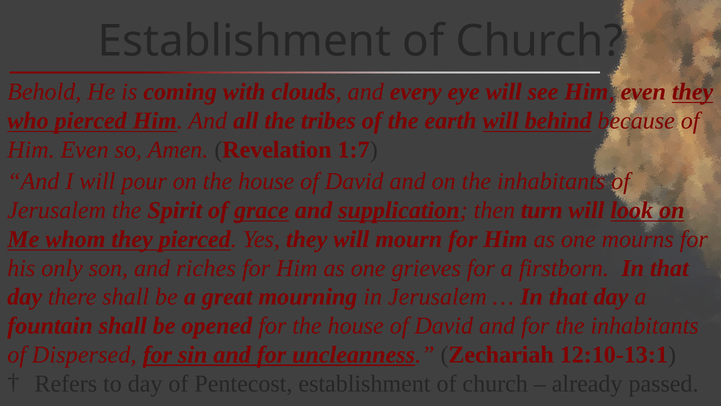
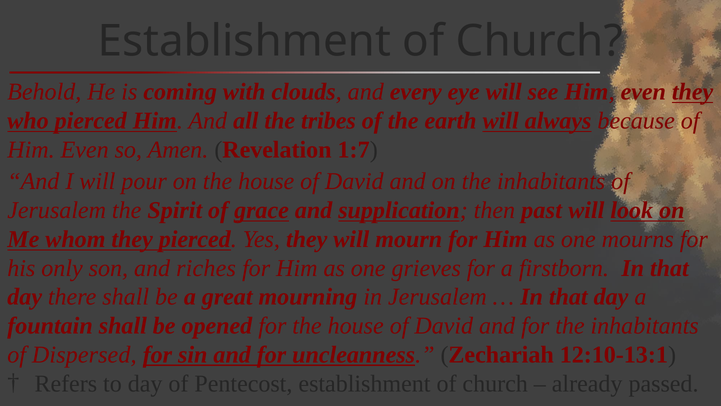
behind: behind -> always
turn: turn -> past
